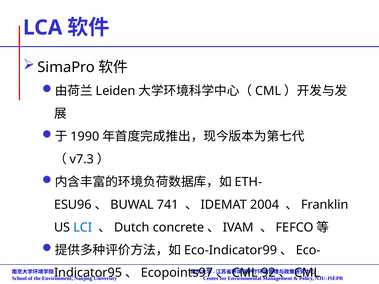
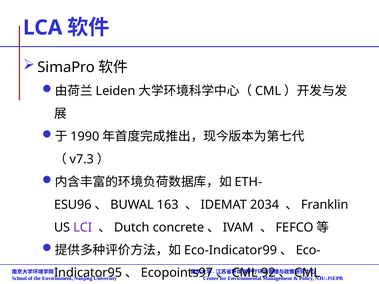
741: 741 -> 163
2004: 2004 -> 2034
LCI colour: blue -> purple
